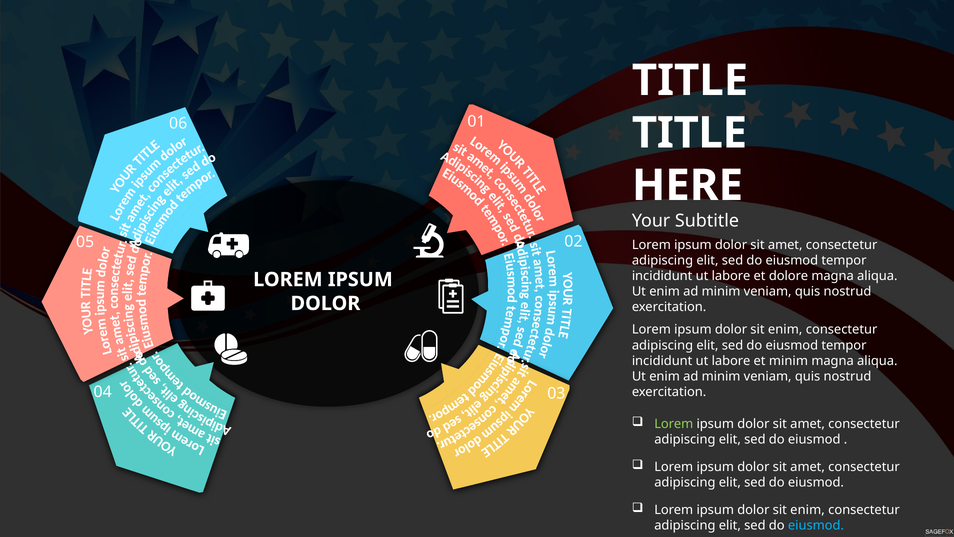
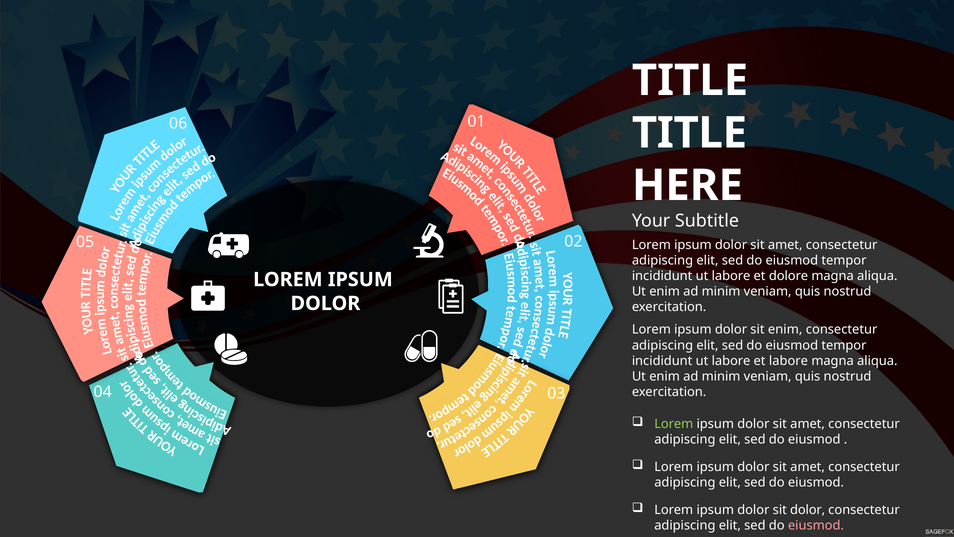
et minim: minim -> labore
enim at (808, 510): enim -> dolor
eiusmod at (816, 525) colour: light blue -> pink
